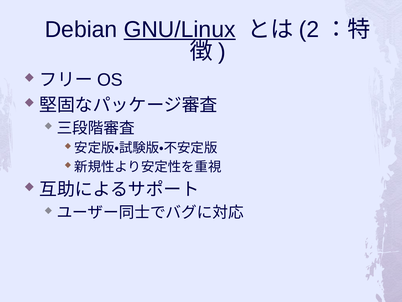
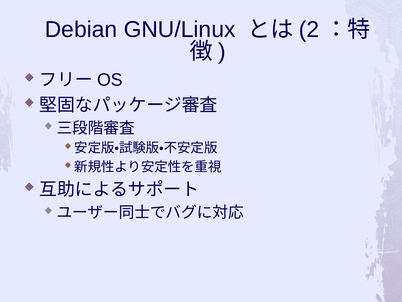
GNU/Linux underline: present -> none
